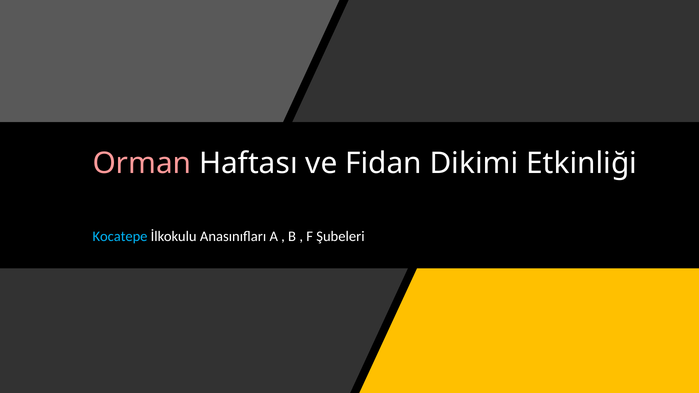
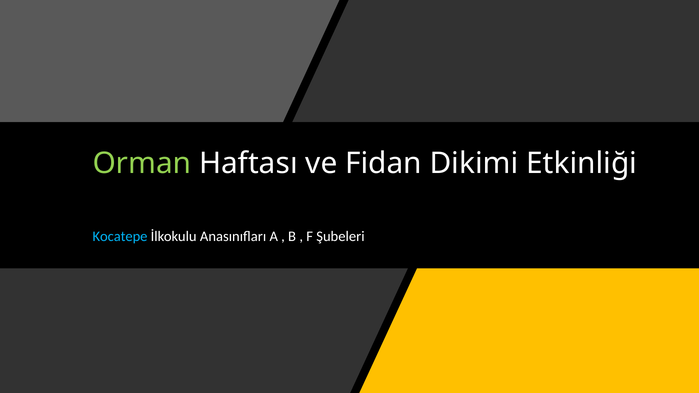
Orman colour: pink -> light green
